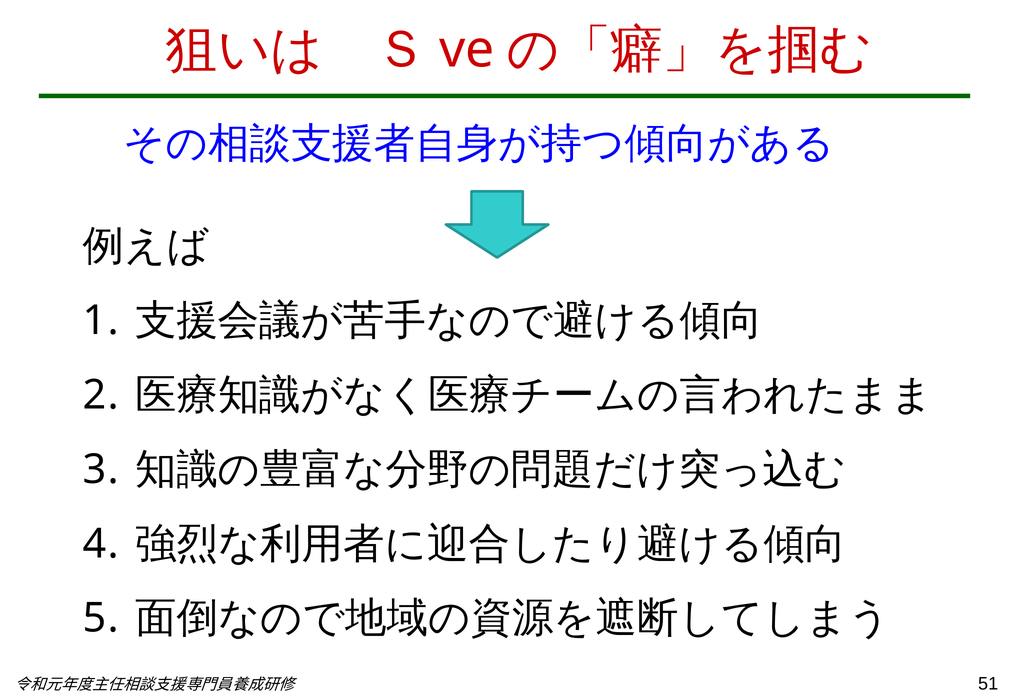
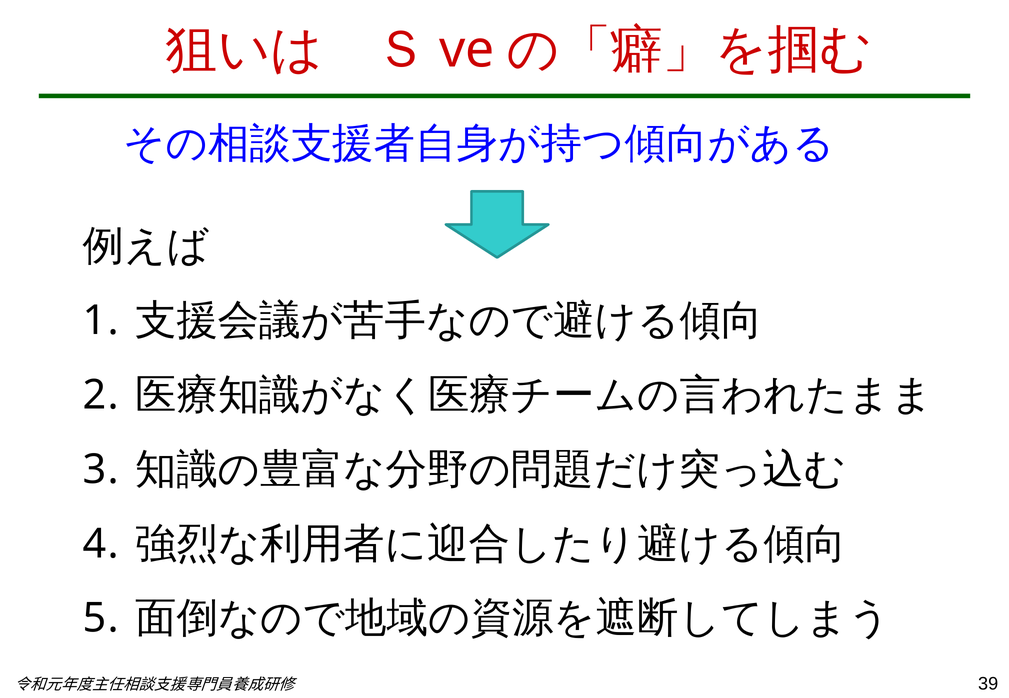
51: 51 -> 39
